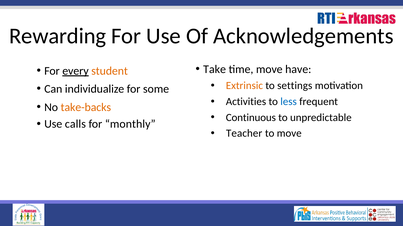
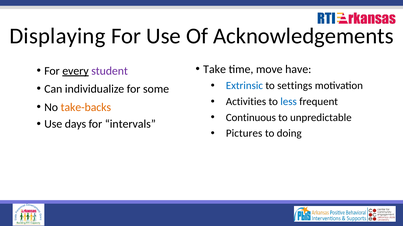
Rewarding: Rewarding -> Displaying
student colour: orange -> purple
Extrinsic colour: orange -> blue
calls: calls -> days
monthly: monthly -> intervals
Teacher: Teacher -> Pictures
to move: move -> doing
